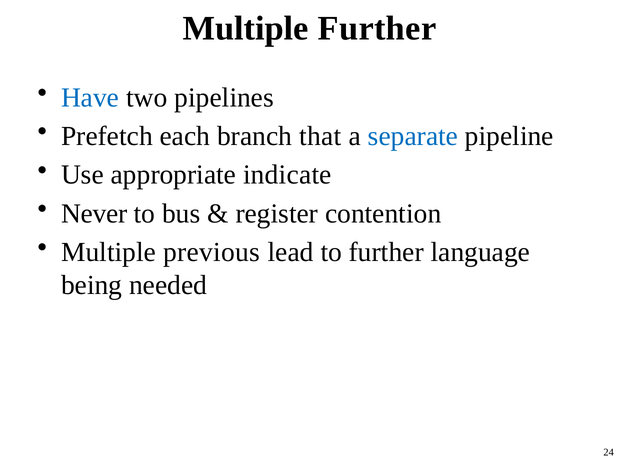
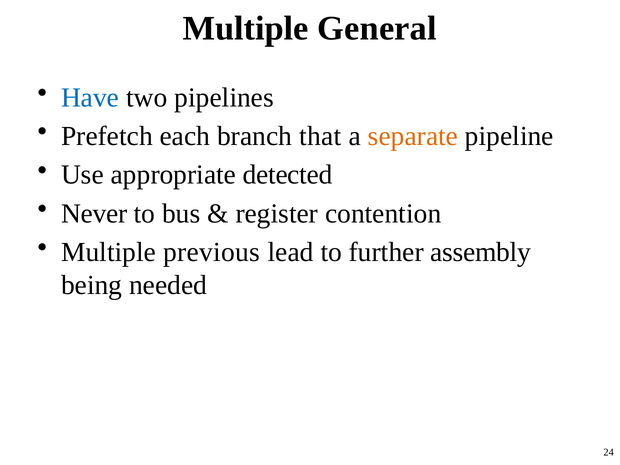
Multiple Further: Further -> General
separate colour: blue -> orange
indicate: indicate -> detected
language: language -> assembly
